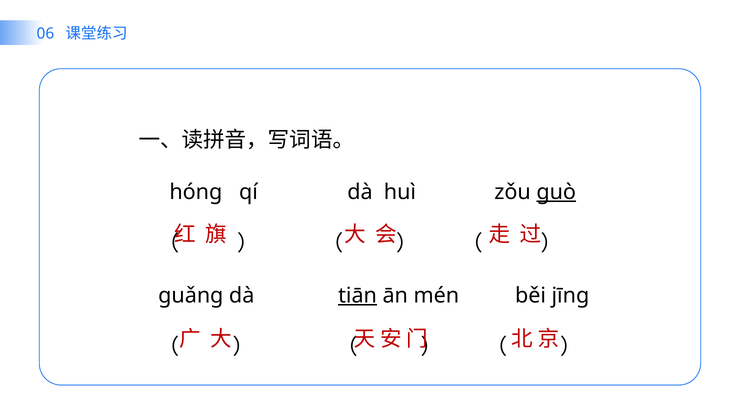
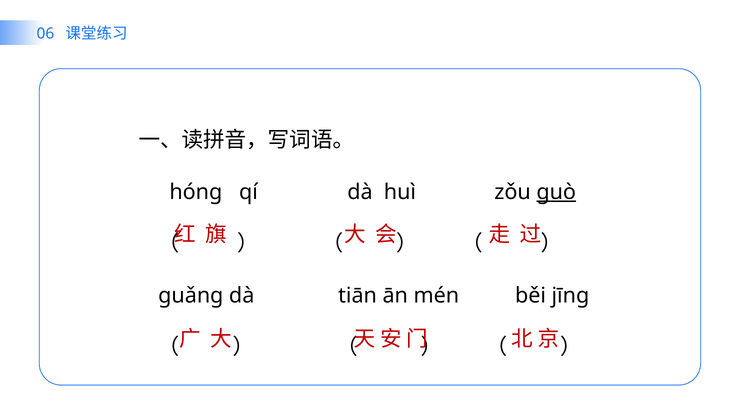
tiān underline: present -> none
